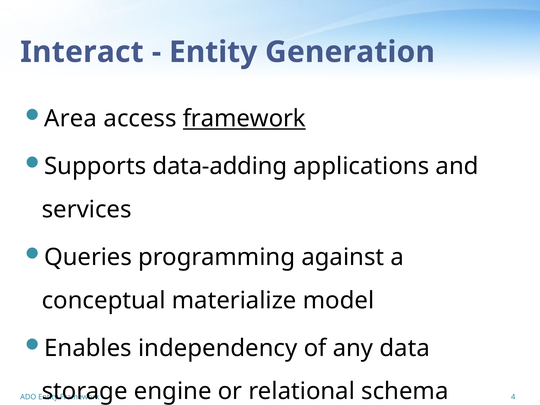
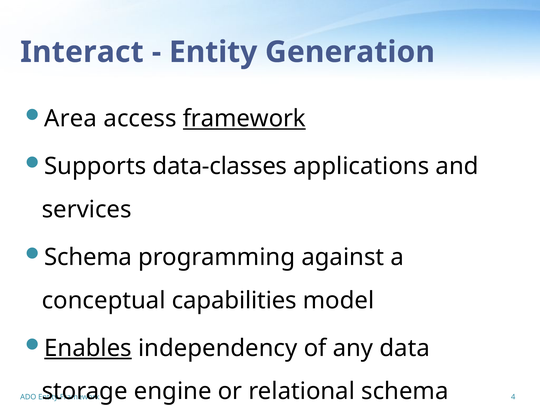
data-adding: data-adding -> data-classes
Queries at (88, 257): Queries -> Schema
materialize: materialize -> capabilities
Enables underline: none -> present
